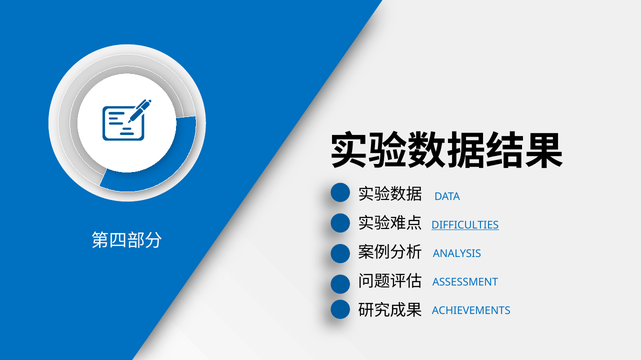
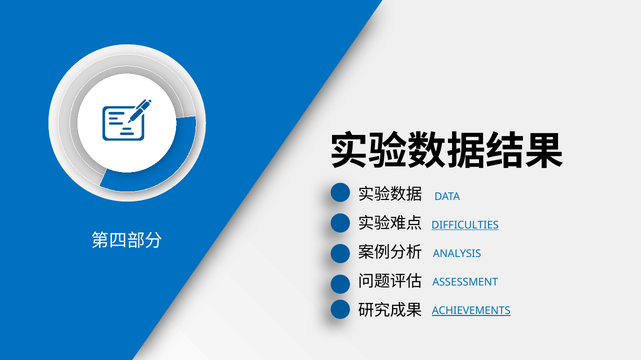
ACHIEVEMENTS underline: none -> present
